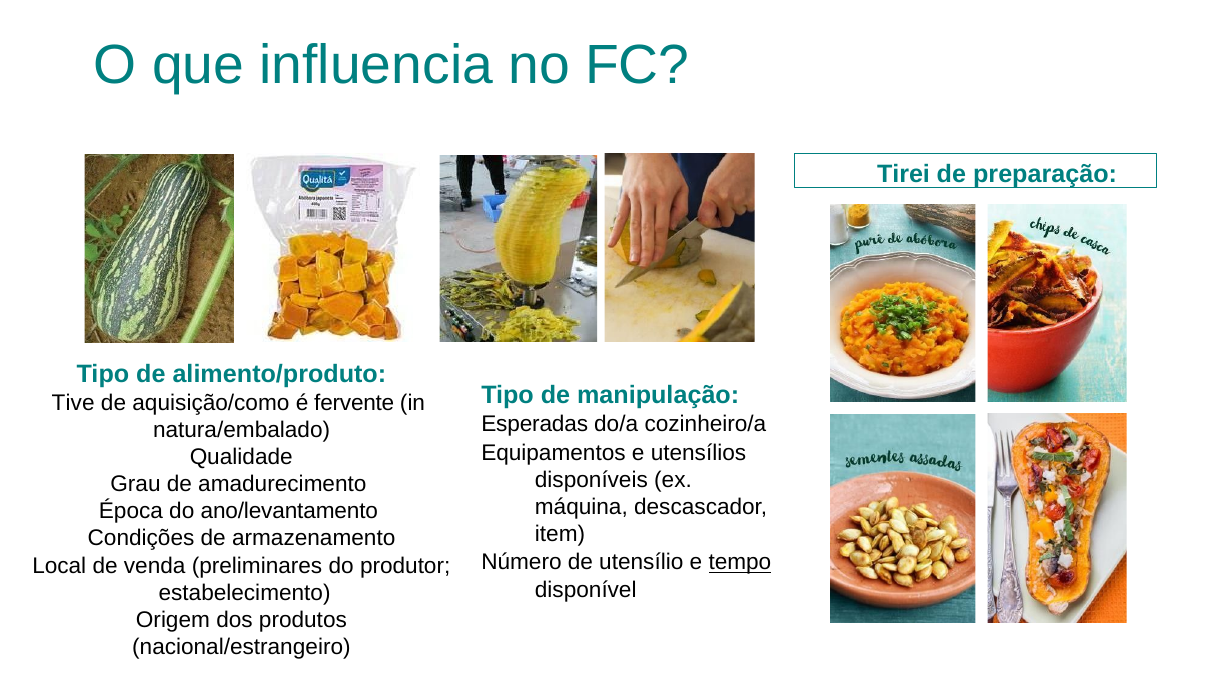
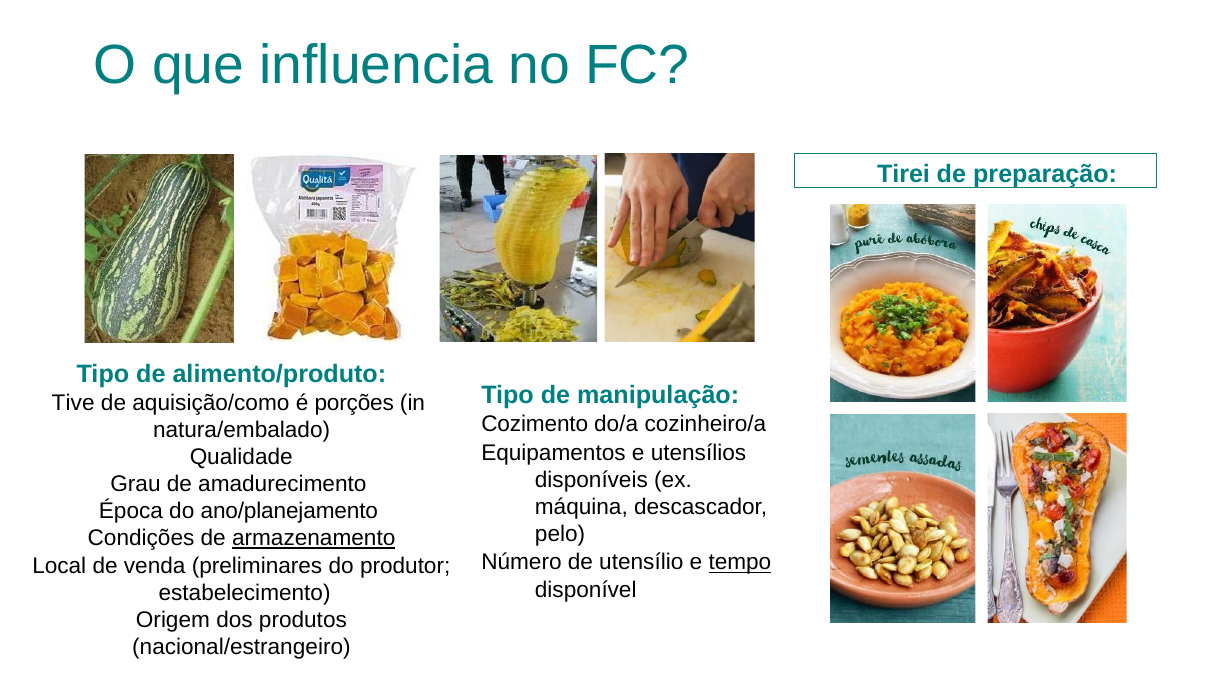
fervente: fervente -> porções
Esperadas: Esperadas -> Cozimento
ano/levantamento: ano/levantamento -> ano/planejamento
item: item -> pelo
armazenamento underline: none -> present
